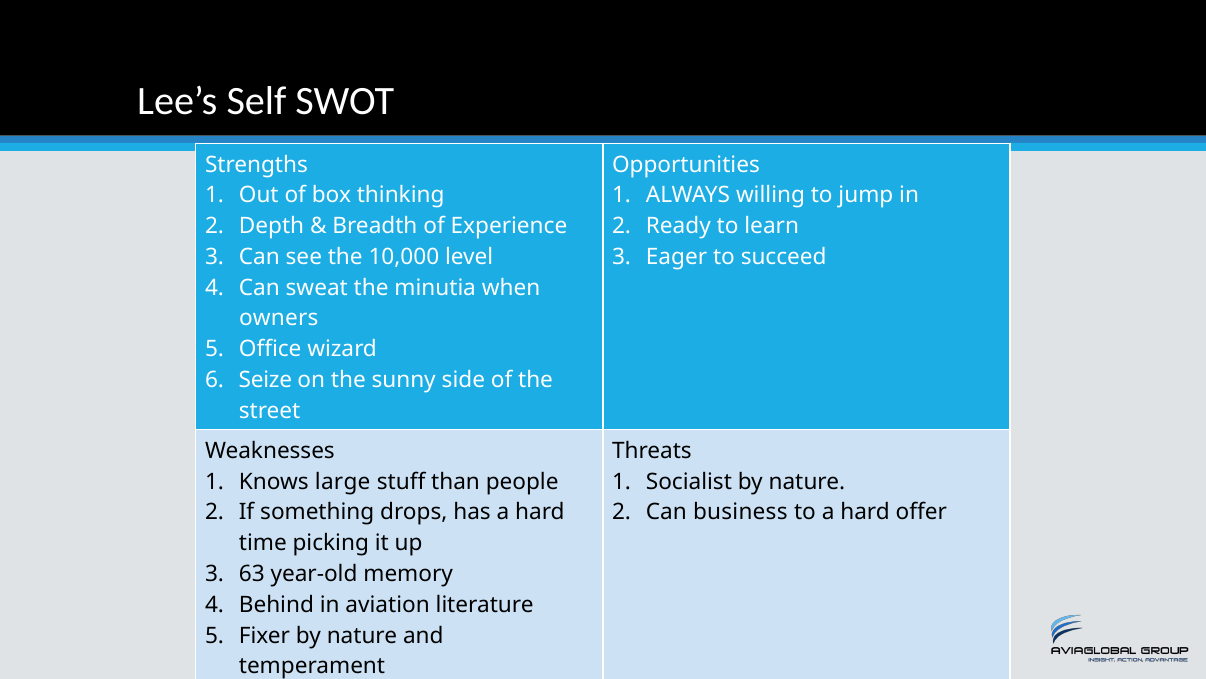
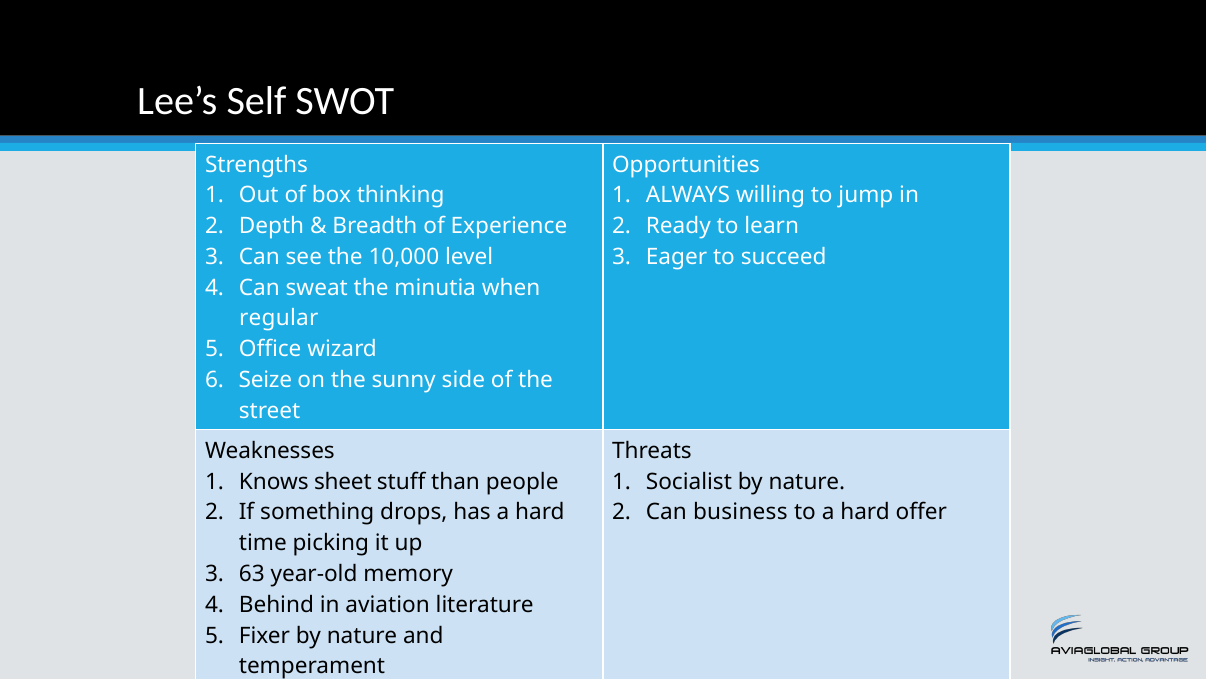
owners: owners -> regular
large: large -> sheet
